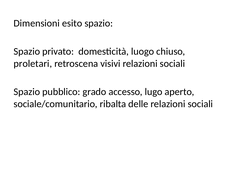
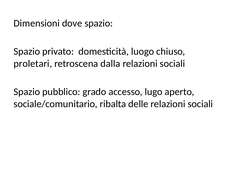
esito: esito -> dove
visivi: visivi -> dalla
